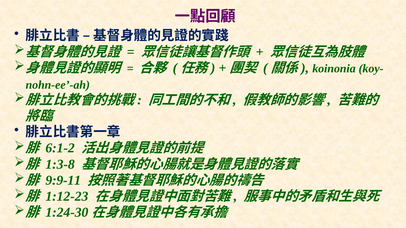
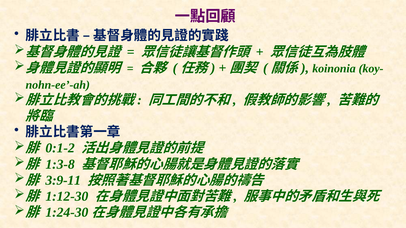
6:1-2: 6:1-2 -> 0:1-2
9:9-11: 9:9-11 -> 3:9-11
1:12-23: 1:12-23 -> 1:12-30
